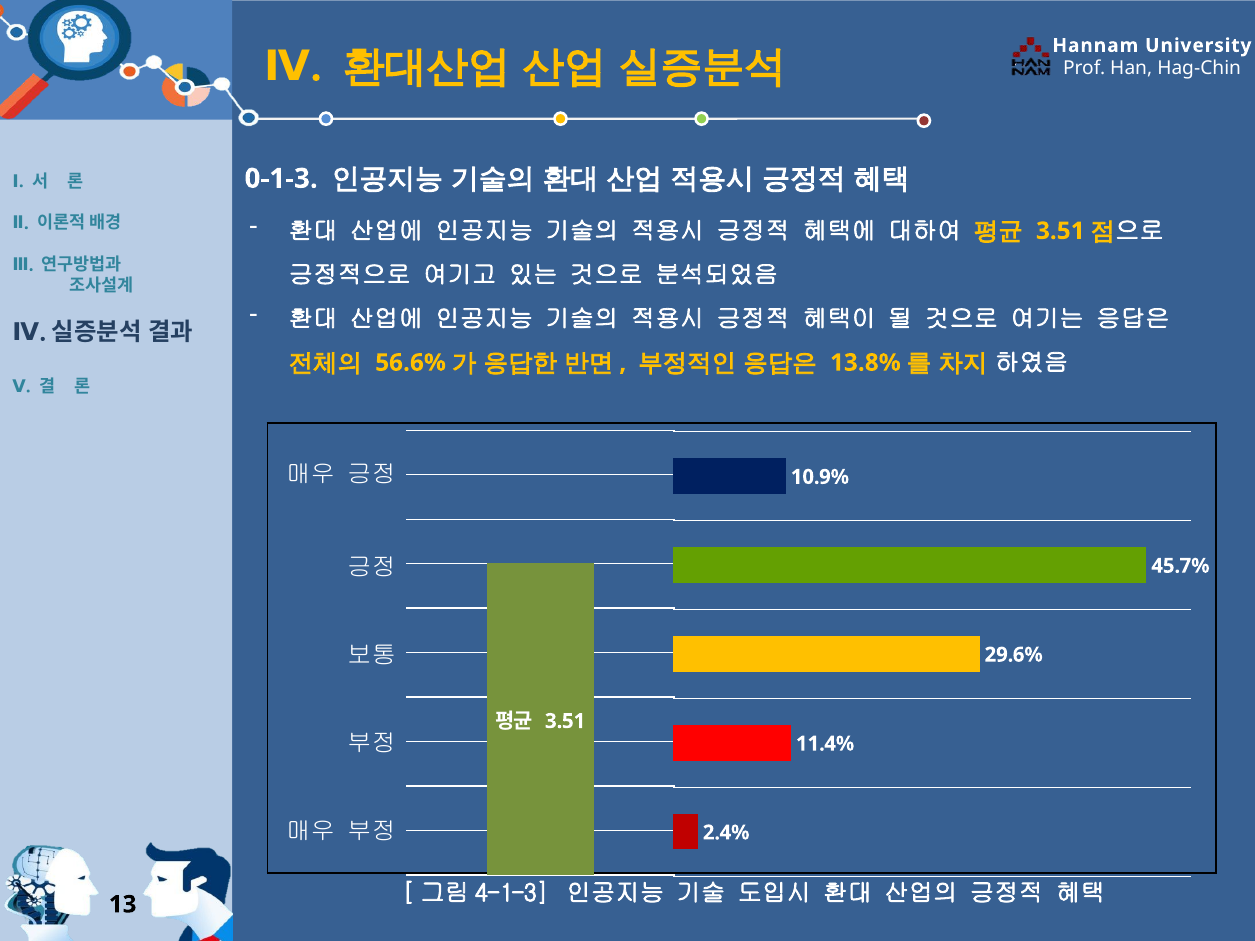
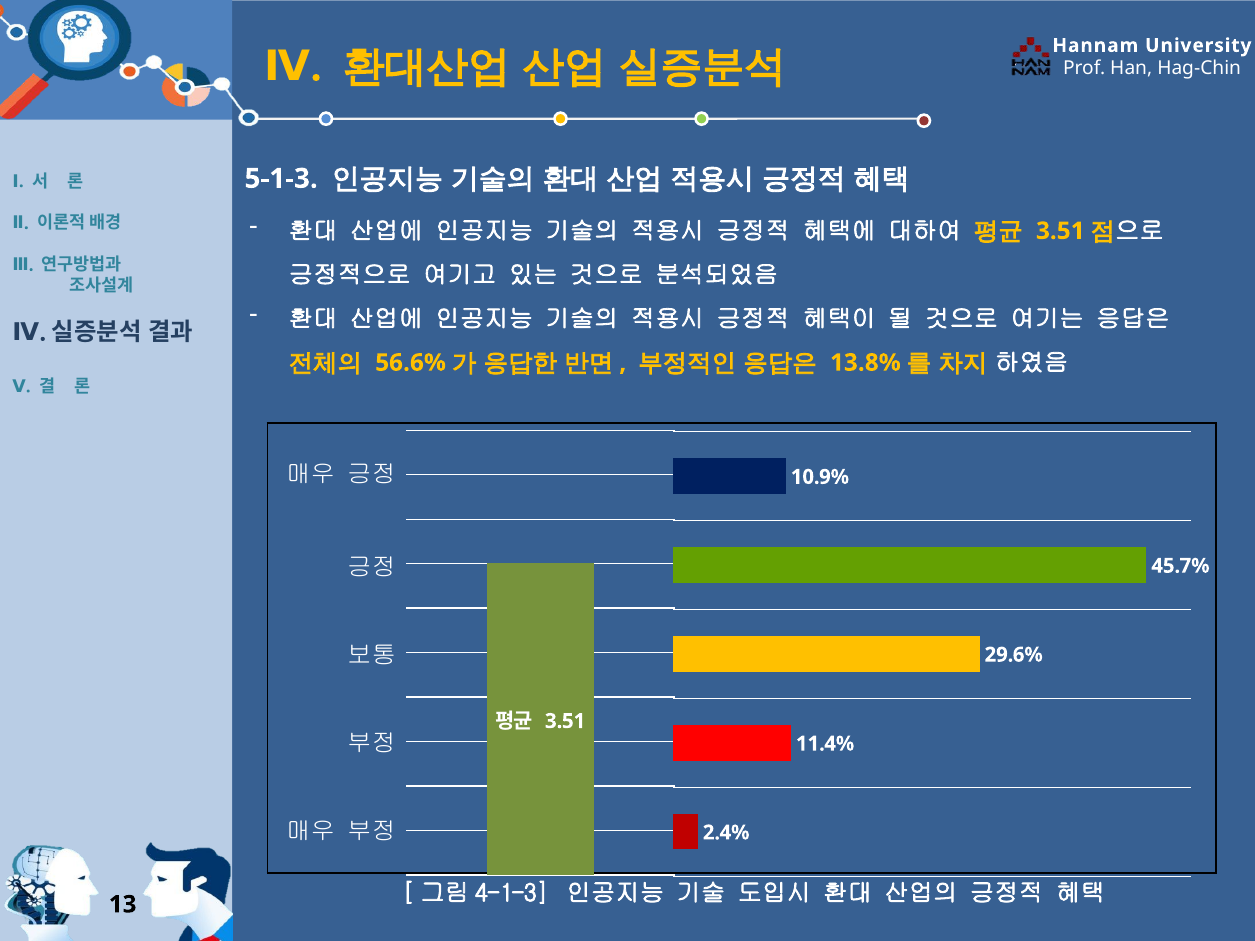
0-1-3: 0-1-3 -> 5-1-3
